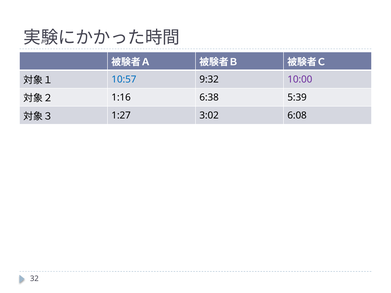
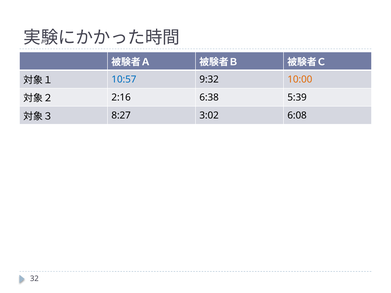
10:00 colour: purple -> orange
1:16: 1:16 -> 2:16
1:27: 1:27 -> 8:27
